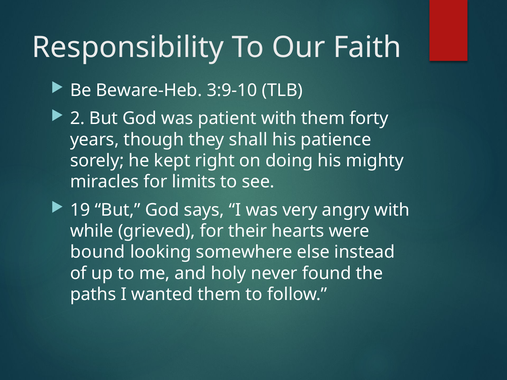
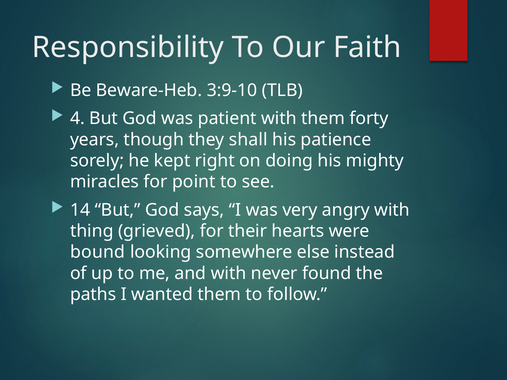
2: 2 -> 4
limits: limits -> point
19: 19 -> 14
while: while -> thing
and holy: holy -> with
